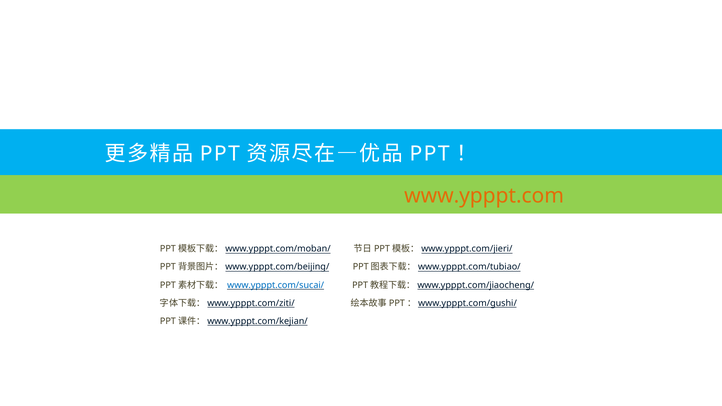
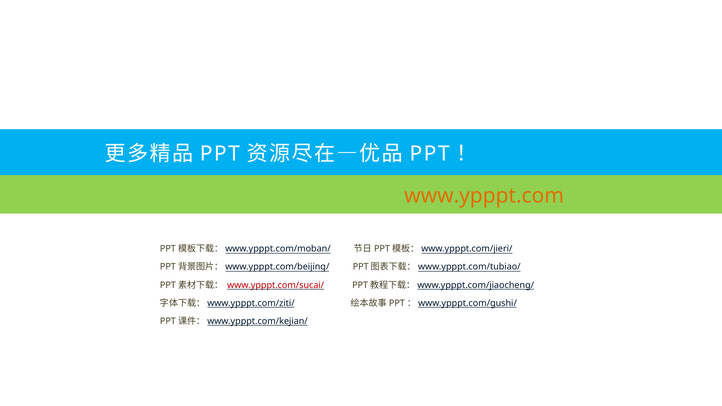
www.ypppt.com/sucai/ colour: blue -> red
